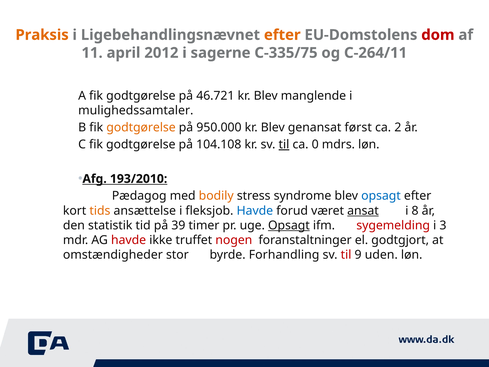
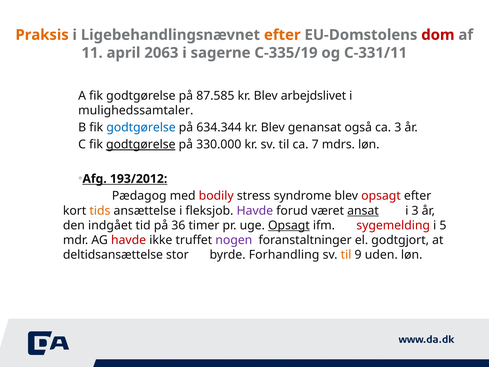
2012: 2012 -> 2063
C-335/75: C-335/75 -> C-335/19
C-264/11: C-264/11 -> C-331/11
46.721: 46.721 -> 87.585
manglende: manglende -> arbejdslivet
godtgørelse at (141, 127) colour: orange -> blue
950.000: 950.000 -> 634.344
først: først -> også
ca 2: 2 -> 3
godtgørelse at (141, 144) underline: none -> present
104.108: 104.108 -> 330.000
til at (284, 144) underline: present -> none
0: 0 -> 7
193/2010: 193/2010 -> 193/2012
bodily colour: orange -> red
opsagt at (381, 196) colour: blue -> red
Havde at (255, 210) colour: blue -> purple
i 8: 8 -> 3
statistik: statistik -> indgået
39: 39 -> 36
3: 3 -> 5
nogen colour: red -> purple
omstændigheder: omstændigheder -> deltidsansættelse
til at (346, 255) colour: red -> orange
